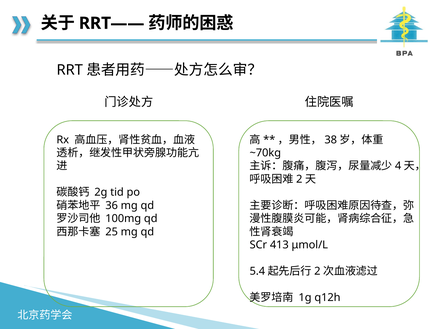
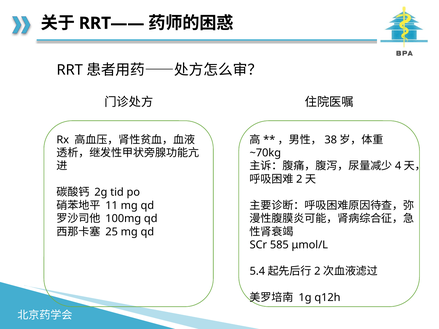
36: 36 -> 11
413: 413 -> 585
